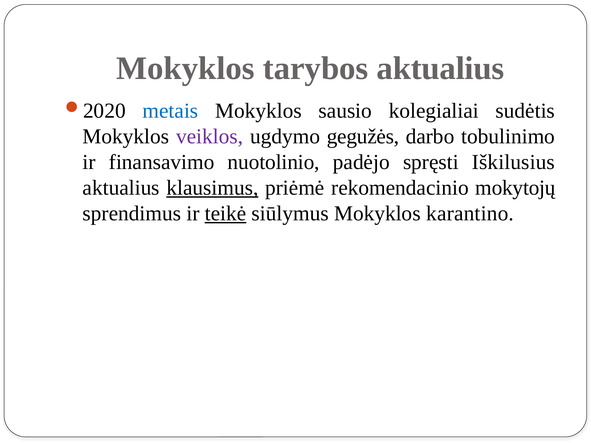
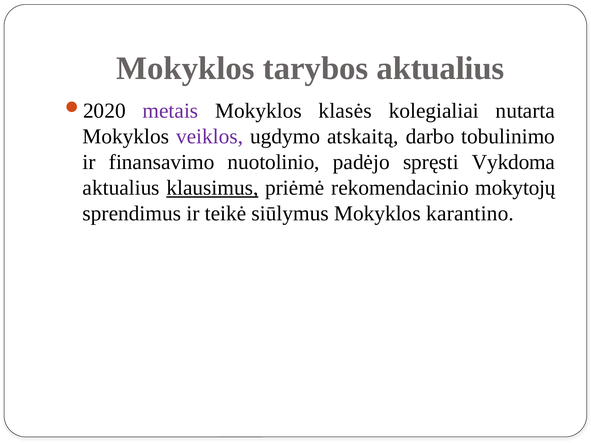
metais colour: blue -> purple
sausio: sausio -> klasės
sudėtis: sudėtis -> nutarta
gegužės: gegužės -> atskaitą
Iškilusius: Iškilusius -> Vykdoma
teikė underline: present -> none
